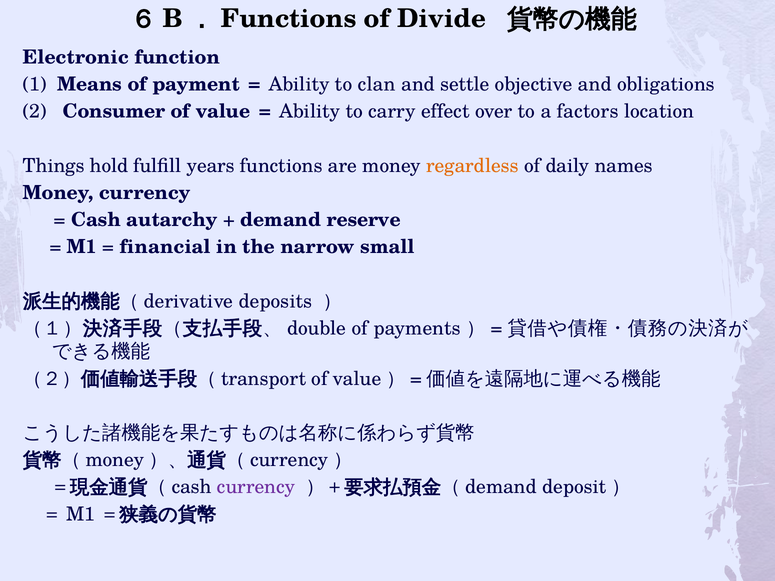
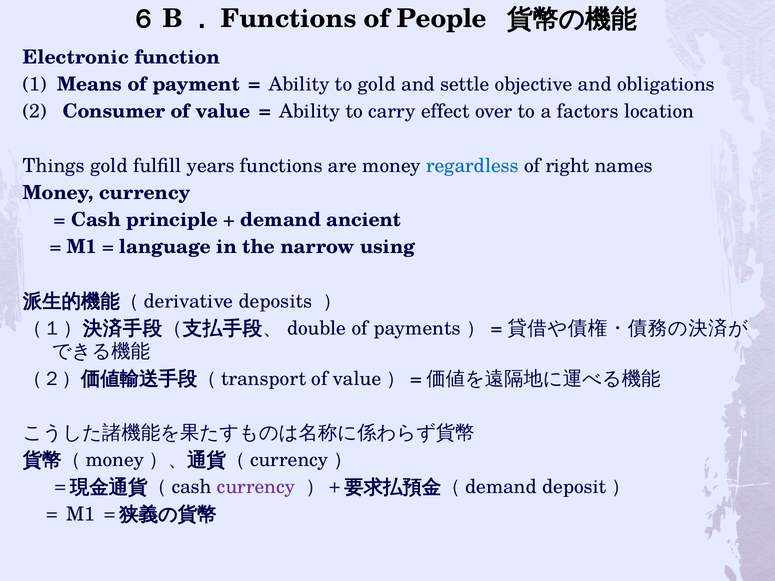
Divide: Divide -> People
to clan: clan -> gold
Things hold: hold -> gold
regardless colour: orange -> blue
daily: daily -> right
autarchy: autarchy -> principle
reserve: reserve -> ancient
financial: financial -> language
small: small -> using
